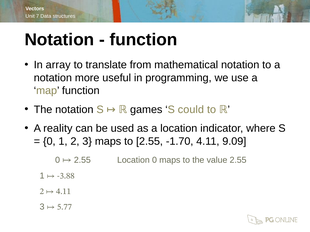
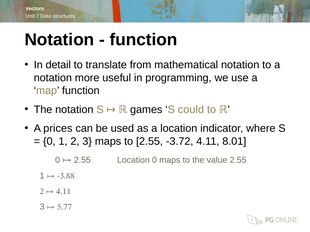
array: array -> detail
reality: reality -> prices
-1.70: -1.70 -> -3.72
9.09: 9.09 -> 8.01
